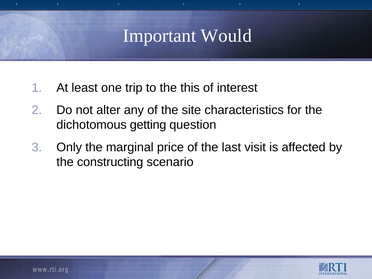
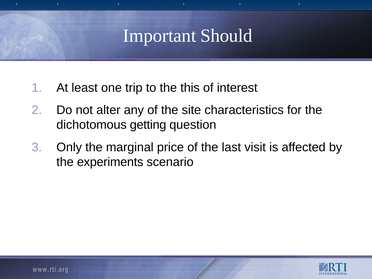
Would: Would -> Should
constructing: constructing -> experiments
